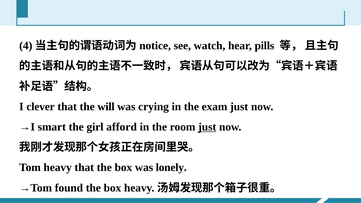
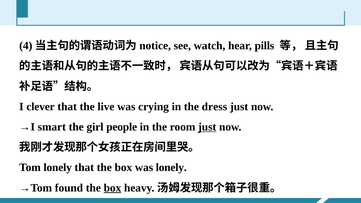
will: will -> live
exam: exam -> dress
afford: afford -> people
Tom heavy: heavy -> lonely
box at (112, 188) underline: none -> present
